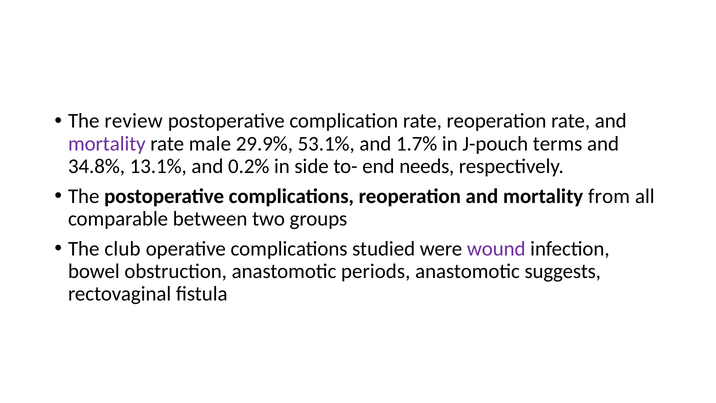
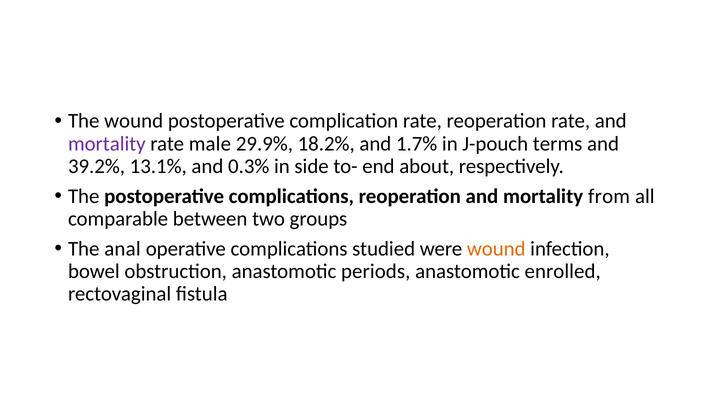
The review: review -> wound
53.1%: 53.1% -> 18.2%
34.8%: 34.8% -> 39.2%
0.2%: 0.2% -> 0.3%
needs: needs -> about
club: club -> anal
wound at (496, 249) colour: purple -> orange
suggests: suggests -> enrolled
